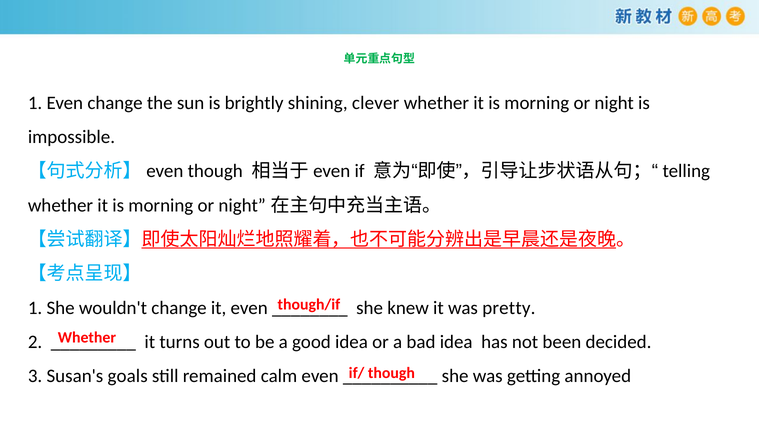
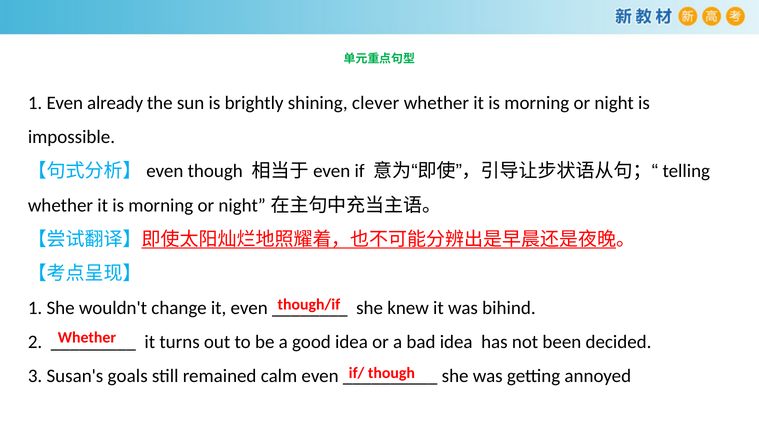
Even change: change -> already
pretty: pretty -> bihind
